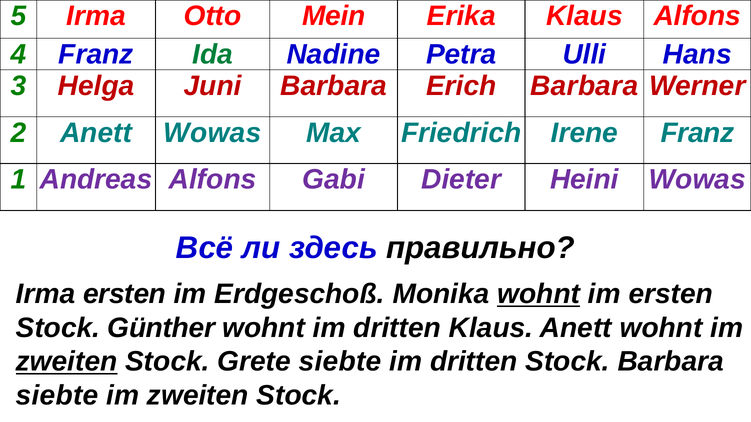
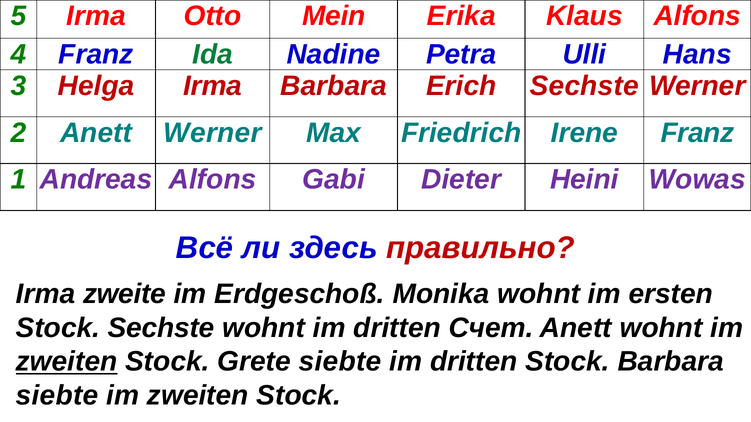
Helga Juni: Juni -> Irma
Erich Barbara: Barbara -> Sechste
Anett Wowas: Wowas -> Werner
правильно colour: black -> red
Irma ersten: ersten -> zweite
wohnt at (539, 294) underline: present -> none
Stock Günther: Günther -> Sechste
dritten Klaus: Klaus -> Счет
